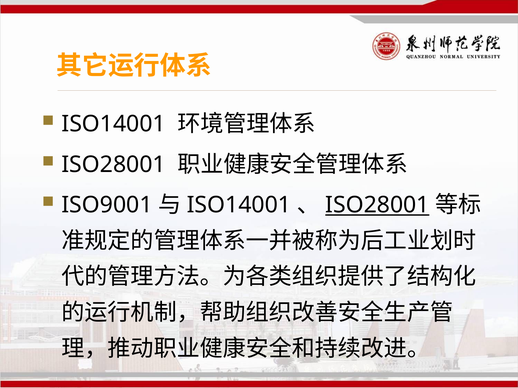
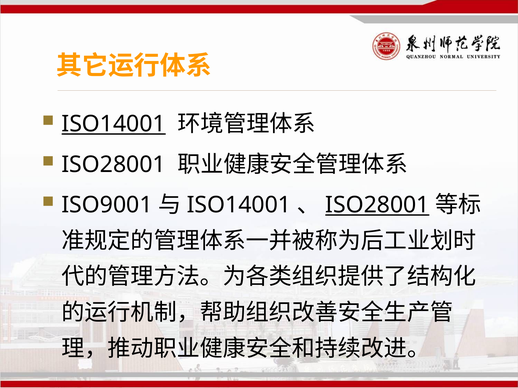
ISO14001 at (114, 124) underline: none -> present
